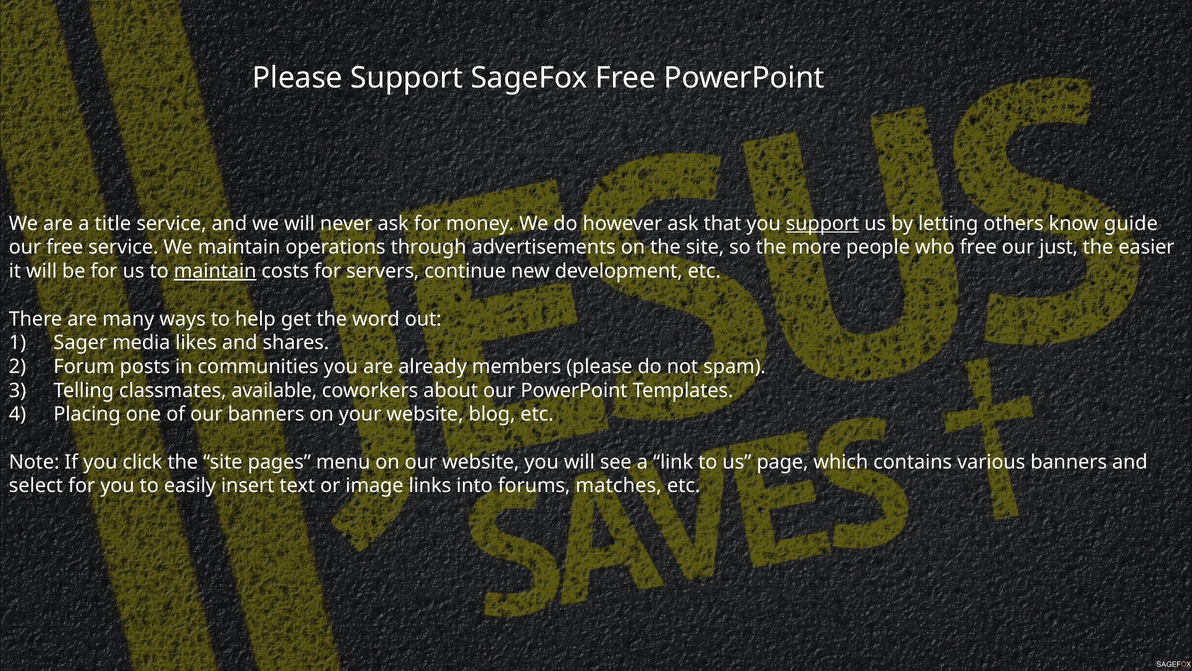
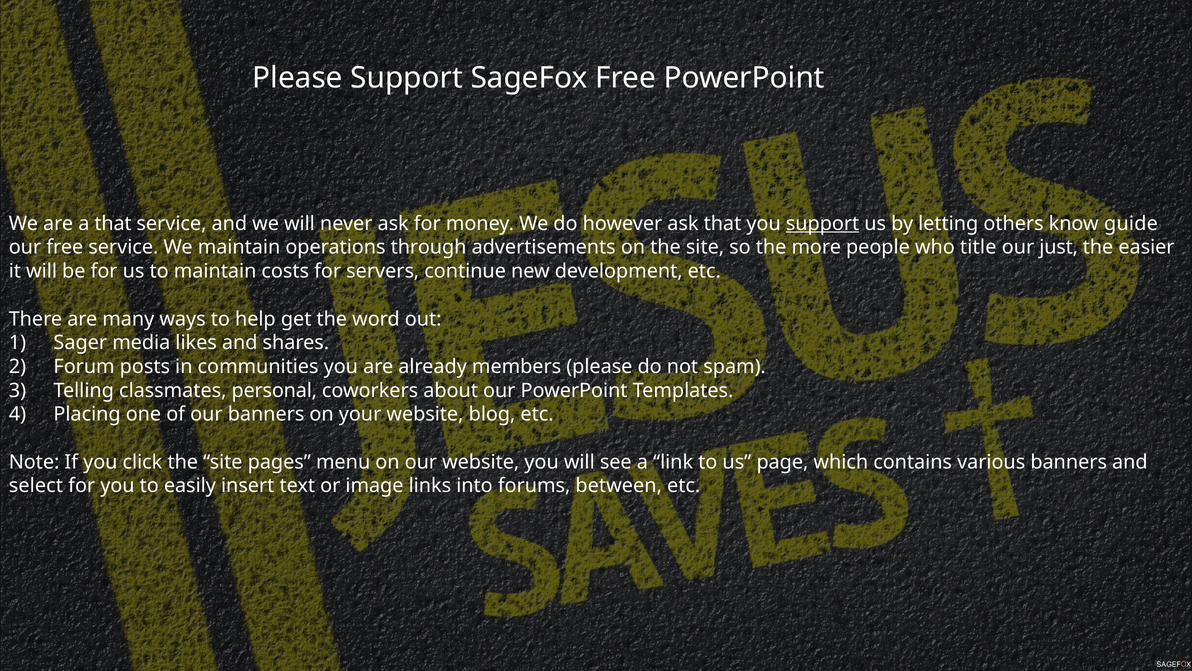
a title: title -> that
who free: free -> title
maintain at (215, 271) underline: present -> none
available: available -> personal
matches: matches -> between
